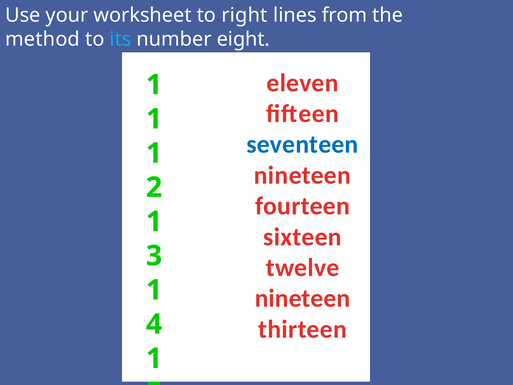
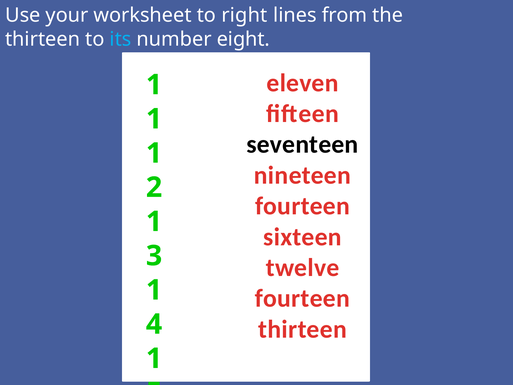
method at (42, 39): method -> thirteen
seventeen colour: blue -> black
nineteen at (302, 298): nineteen -> fourteen
